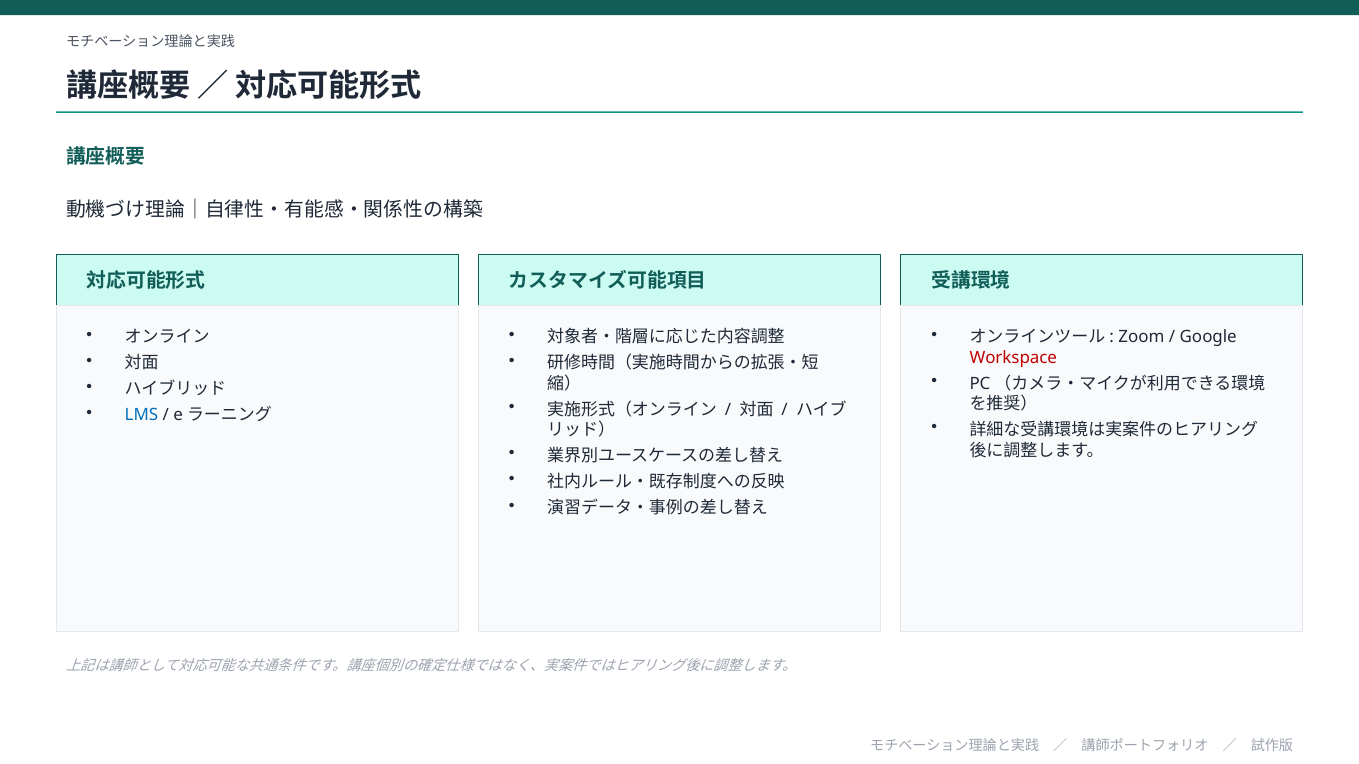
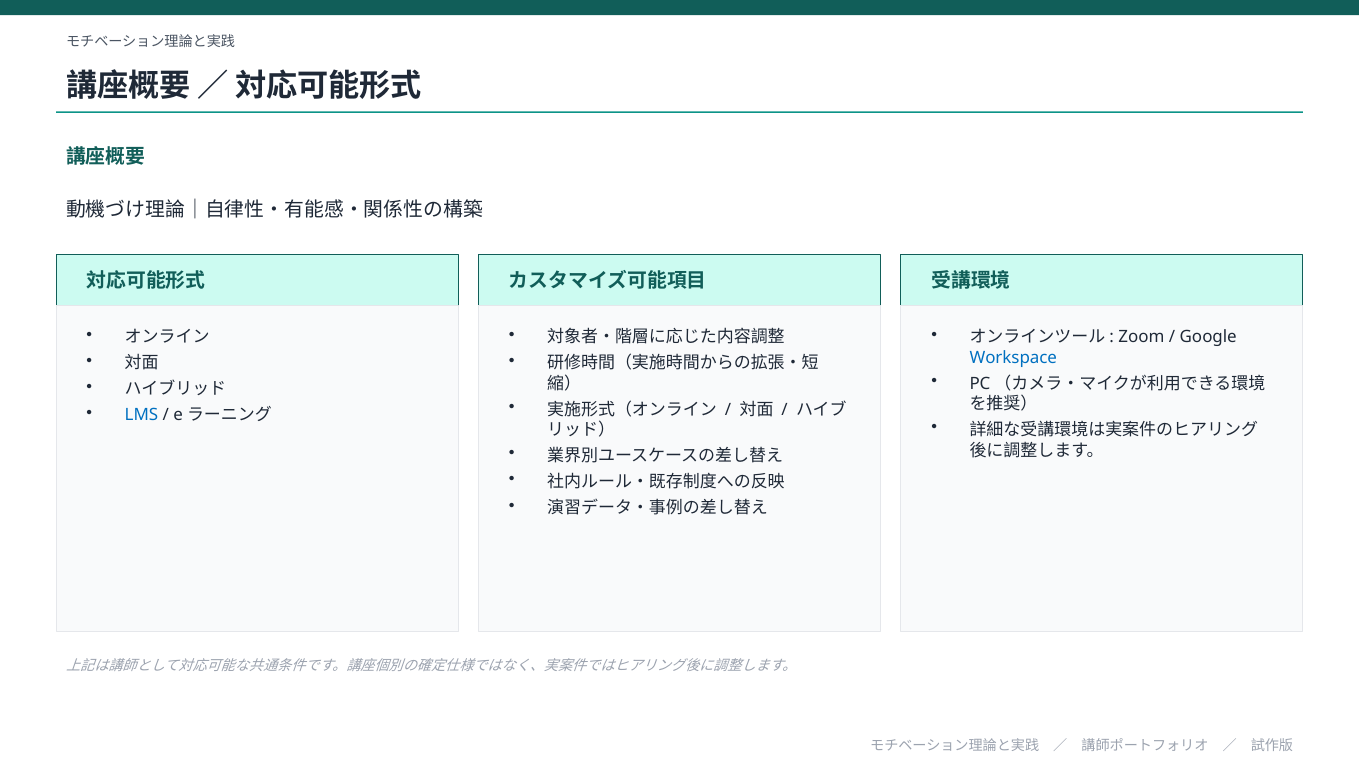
Workspace colour: red -> blue
